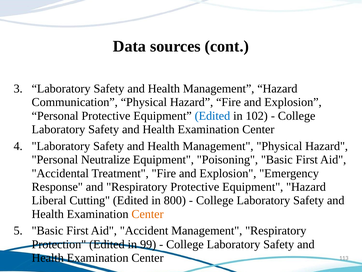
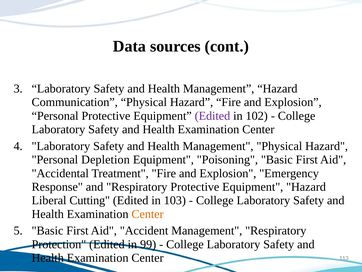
Edited at (212, 116) colour: blue -> purple
Neutralize: Neutralize -> Depletion
800: 800 -> 103
